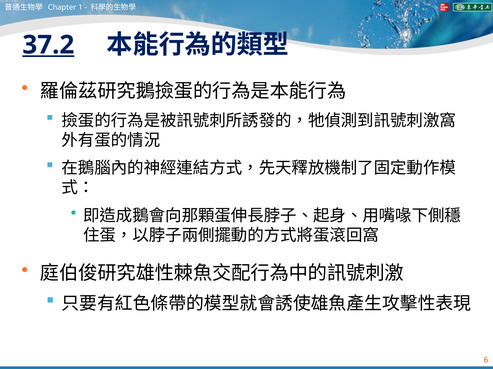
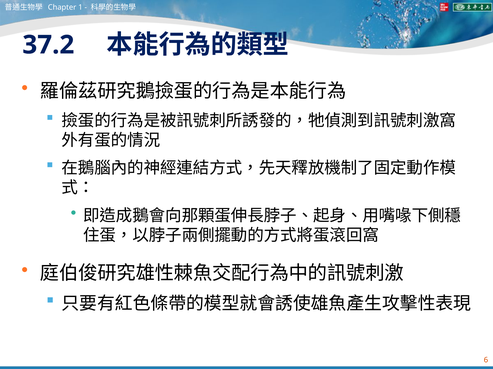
37.2 underline: present -> none
